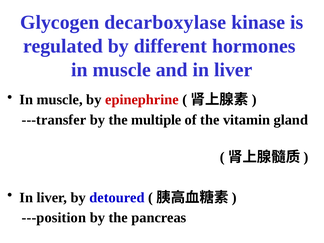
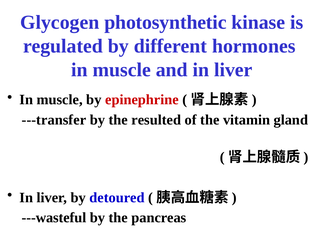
decarboxylase: decarboxylase -> photosynthetic
multiple: multiple -> resulted
---position: ---position -> ---wasteful
